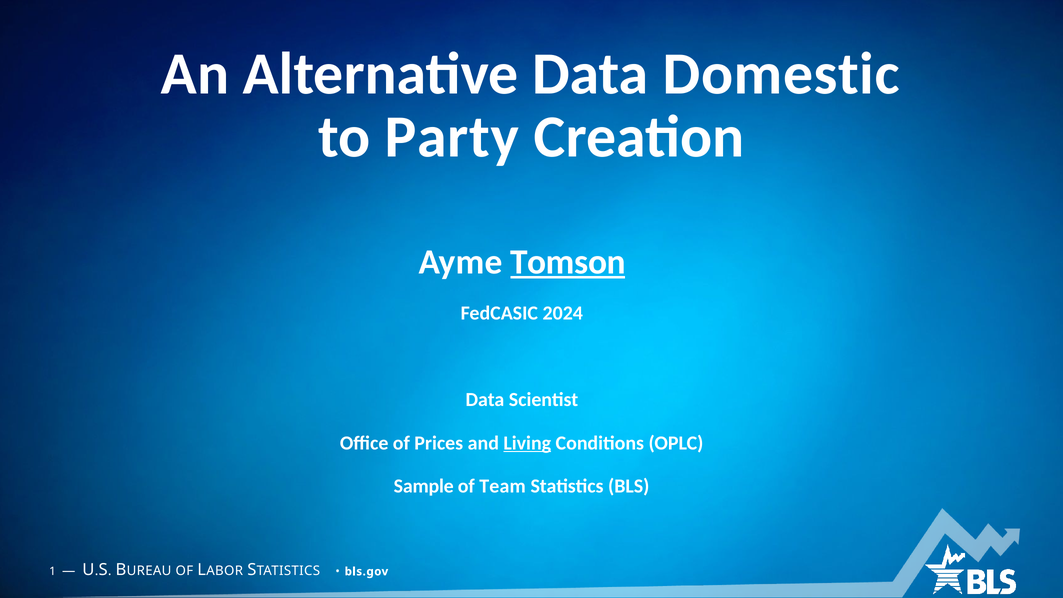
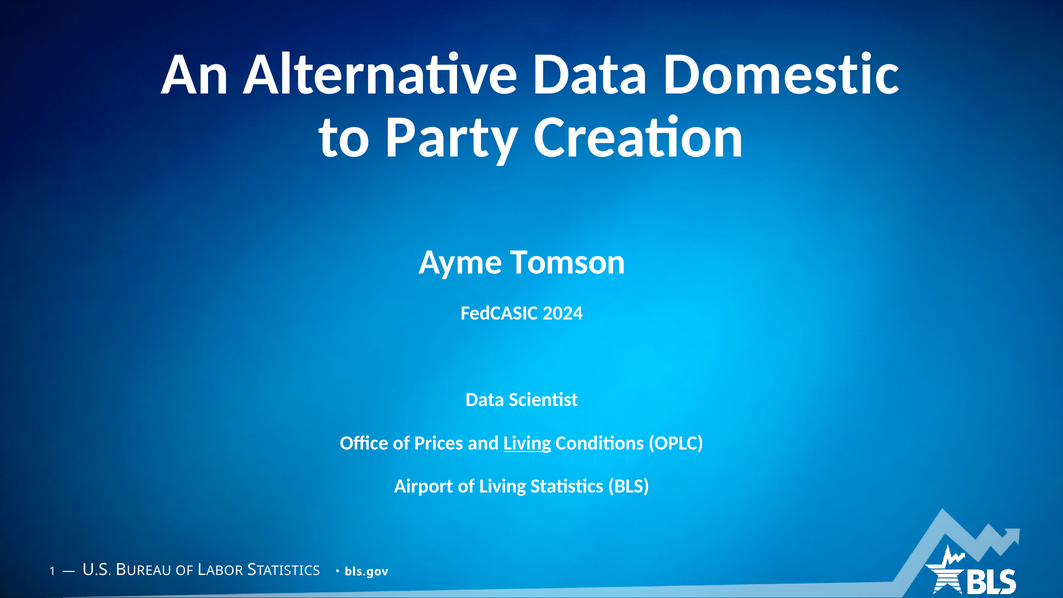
Tomson underline: present -> none
Sample: Sample -> Airport
of Team: Team -> Living
